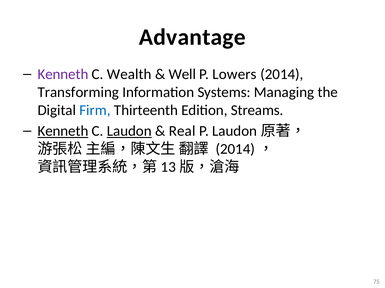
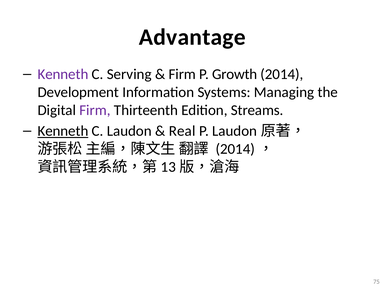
Wealth: Wealth -> Serving
Well at (182, 74): Well -> Firm
Lowers: Lowers -> Growth
Transforming: Transforming -> Development
Firm at (95, 110) colour: blue -> purple
Laudon at (129, 131) underline: present -> none
